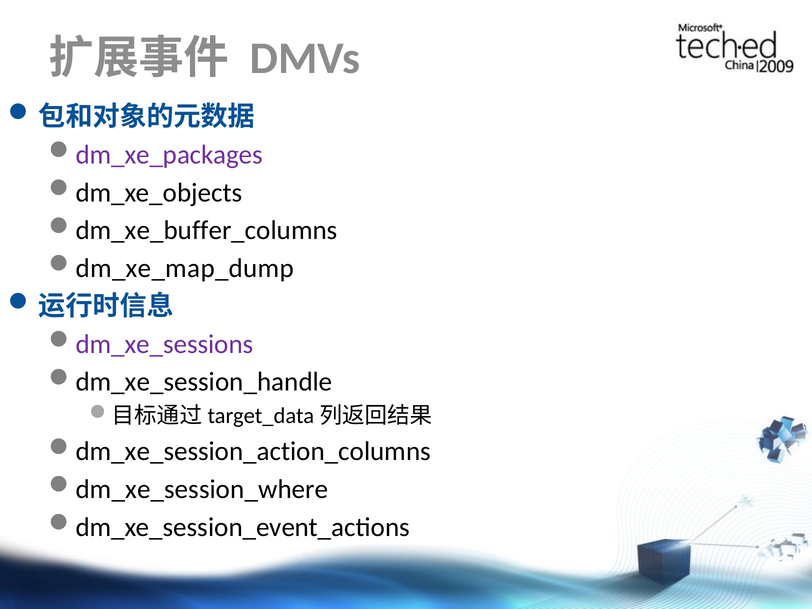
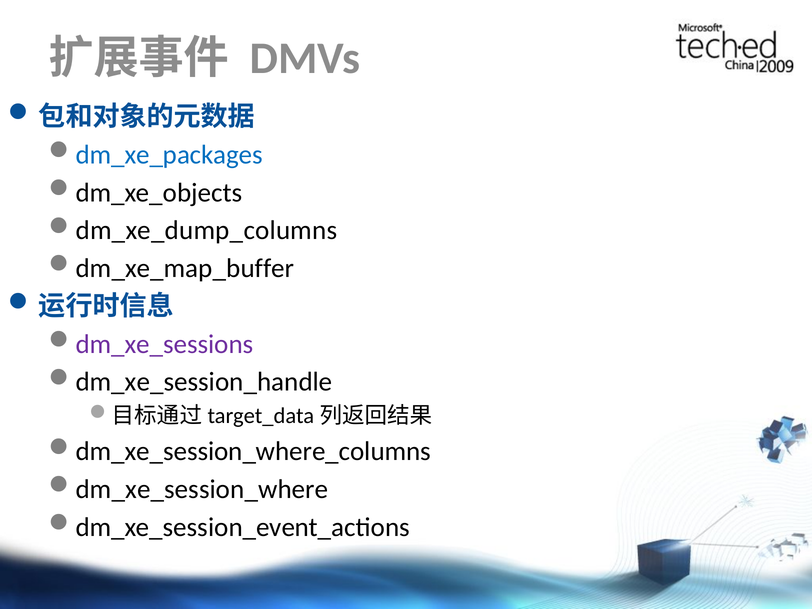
dm_xe_packages colour: purple -> blue
dm_xe_buffer_columns: dm_xe_buffer_columns -> dm_xe_dump_columns
dm_xe_map_dump: dm_xe_map_dump -> dm_xe_map_buffer
dm_xe_session_action_columns: dm_xe_session_action_columns -> dm_xe_session_where_columns
